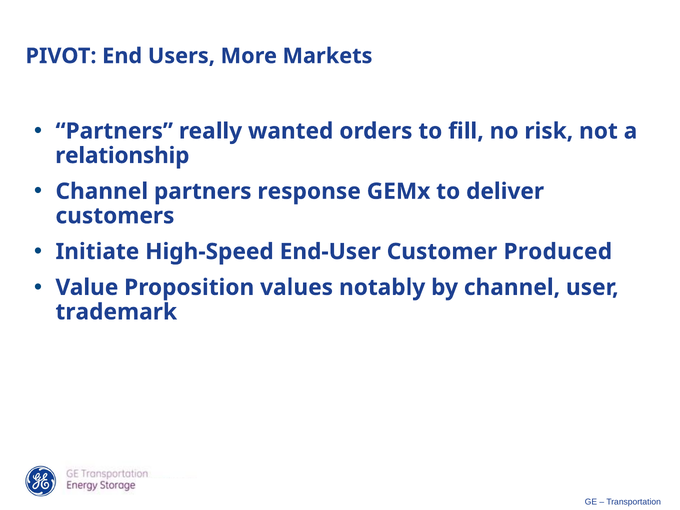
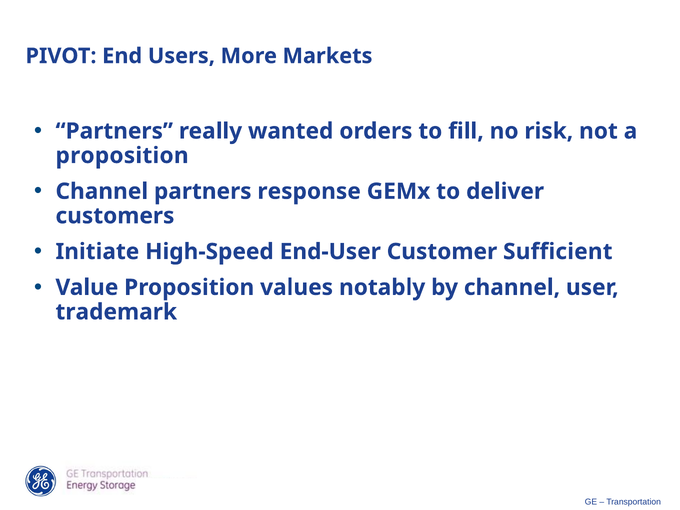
relationship at (122, 156): relationship -> proposition
Produced: Produced -> Sufficient
